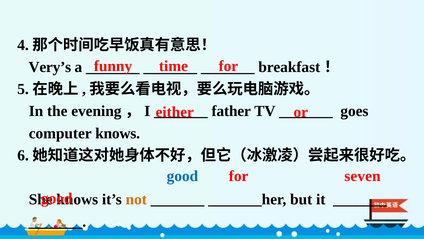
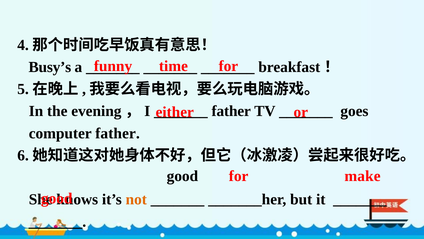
Very’s: Very’s -> Busy’s
computer knows: knows -> father
good at (182, 176) colour: blue -> black
seven: seven -> make
